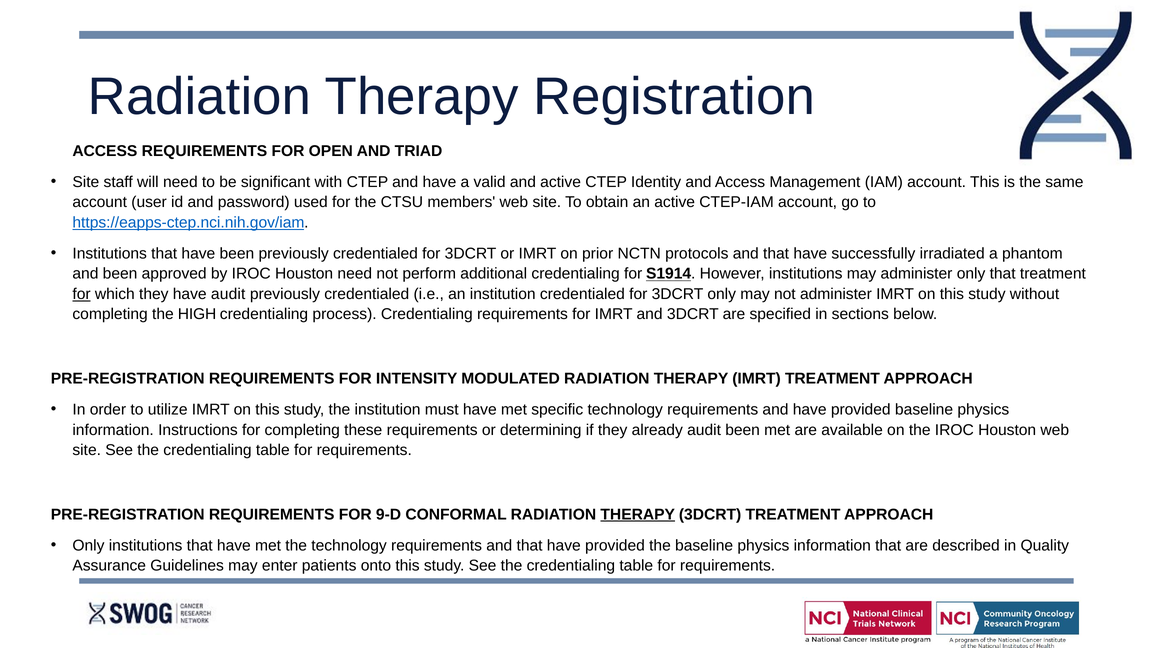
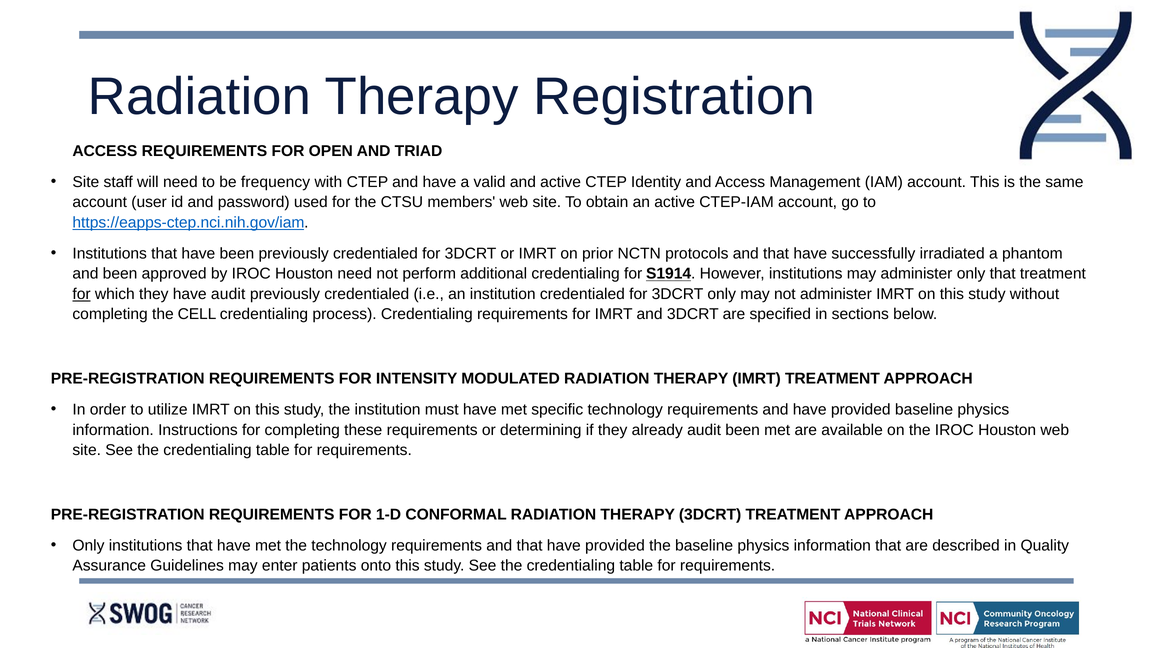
significant: significant -> frequency
HIGH: HIGH -> CELL
9-D: 9-D -> 1-D
THERAPY at (638, 515) underline: present -> none
